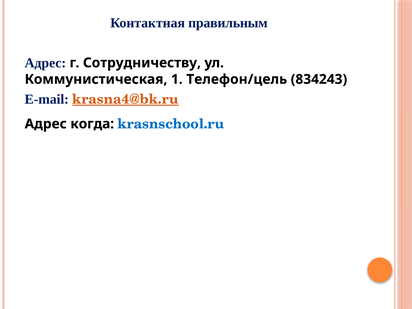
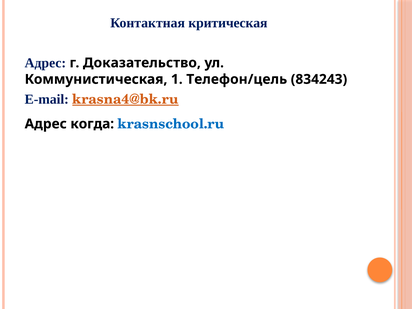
правильным: правильным -> критическая
Сотрудничеству: Сотрудничеству -> Доказательство
